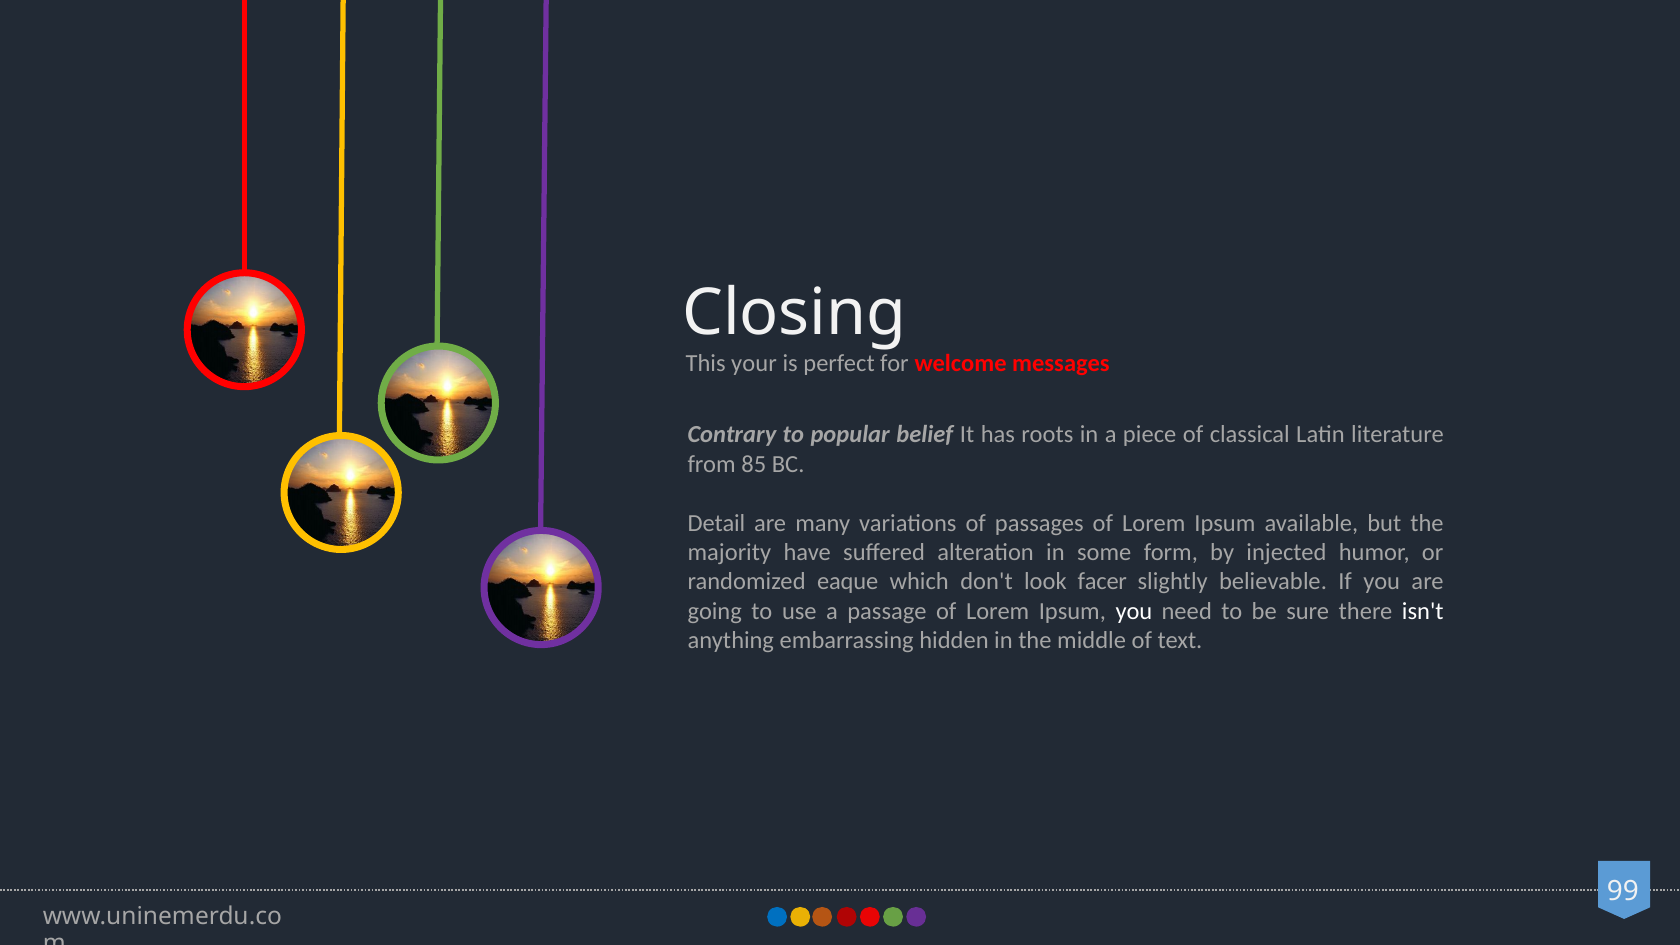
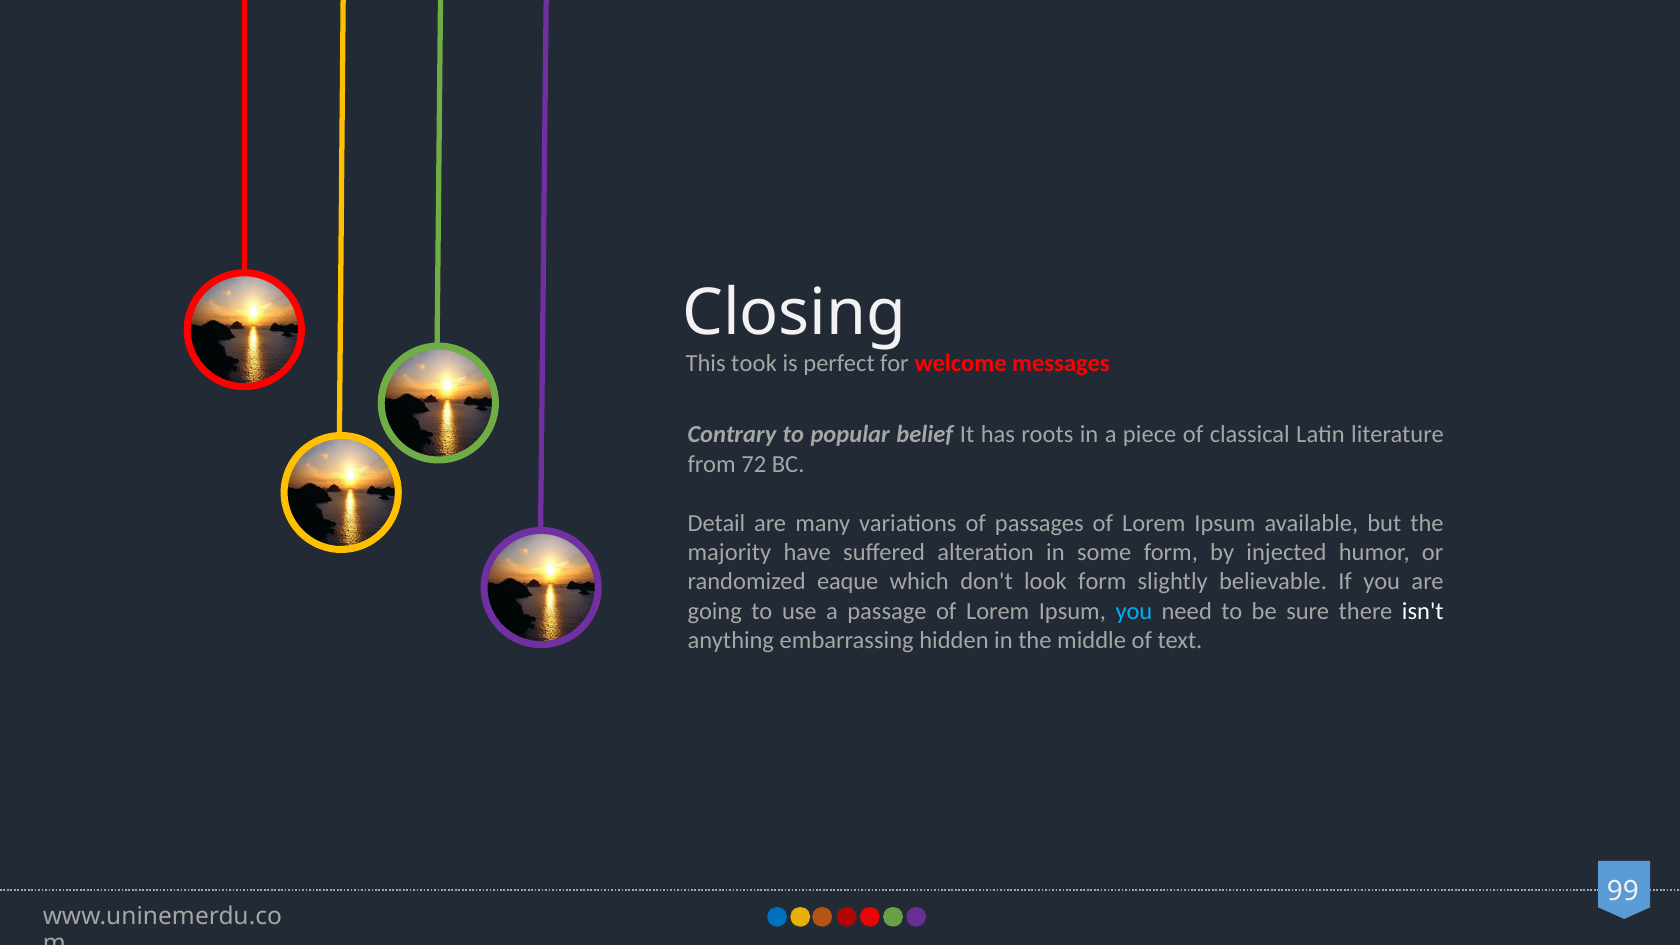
your: your -> took
85: 85 -> 72
look facer: facer -> form
you at (1134, 611) colour: white -> light blue
